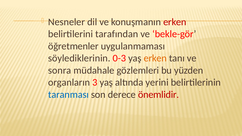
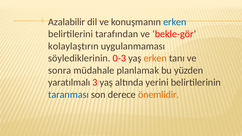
Nesneler: Nesneler -> Azalabilir
erken at (175, 22) colour: red -> blue
öğretmenler: öğretmenler -> kolaylaştırın
gözlemleri: gözlemleri -> planlamak
organların: organların -> yaratılmalı
önemlidir colour: red -> orange
